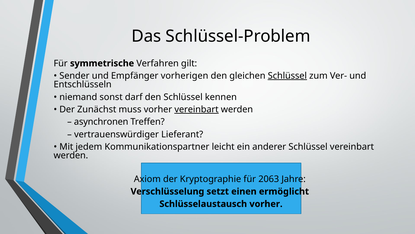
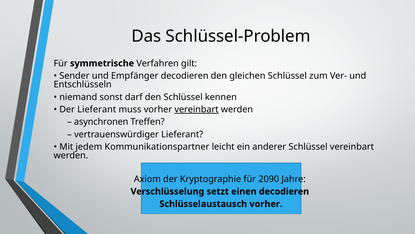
Empfänger vorherigen: vorherigen -> decodieren
Schlüssel at (287, 76) underline: present -> none
Der Zunächst: Zunächst -> Lieferant
2063: 2063 -> 2090
einen ermöglicht: ermöglicht -> decodieren
